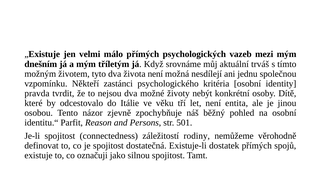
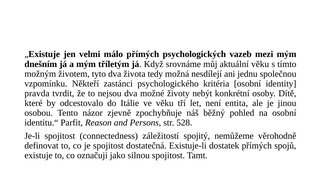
aktuální trváš: trváš -> věku
života není: není -> tedy
501: 501 -> 528
rodiny: rodiny -> spojitý
